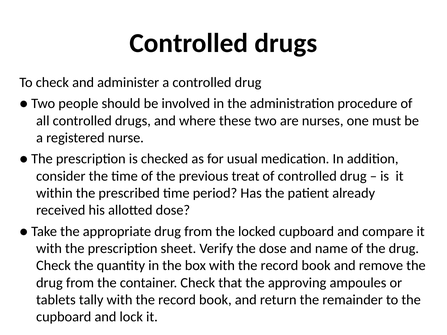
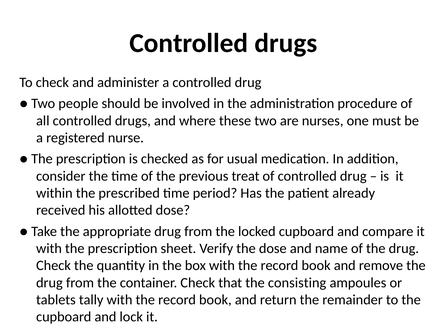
approving: approving -> consisting
